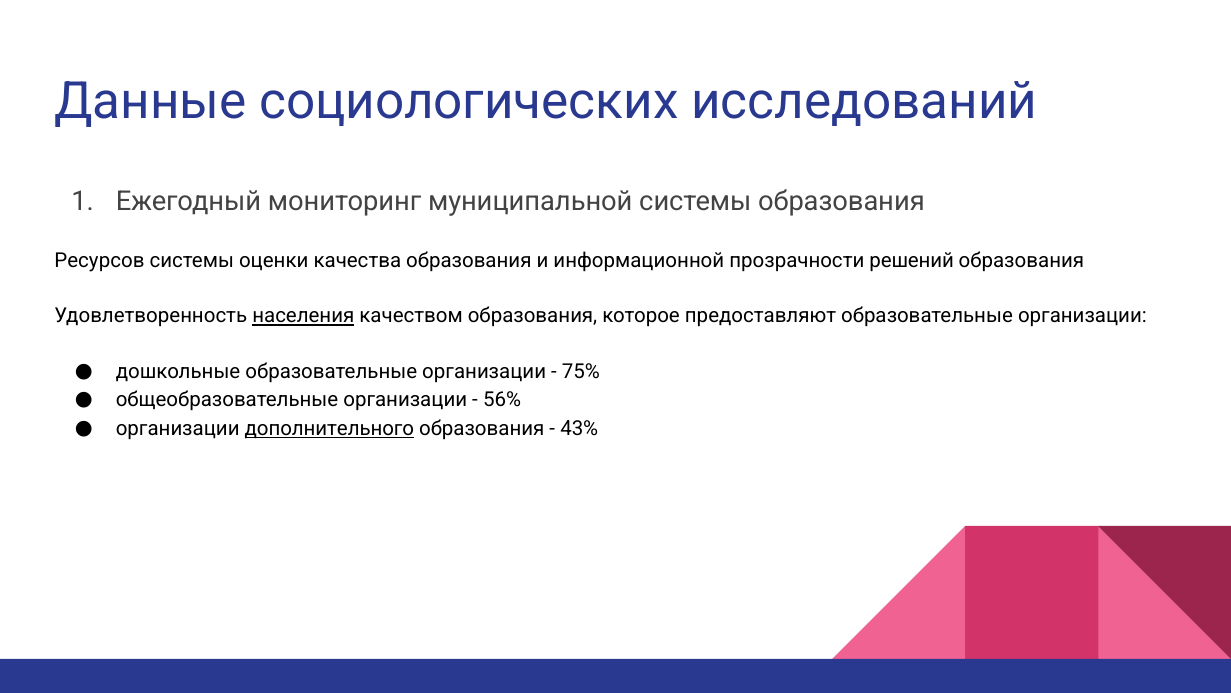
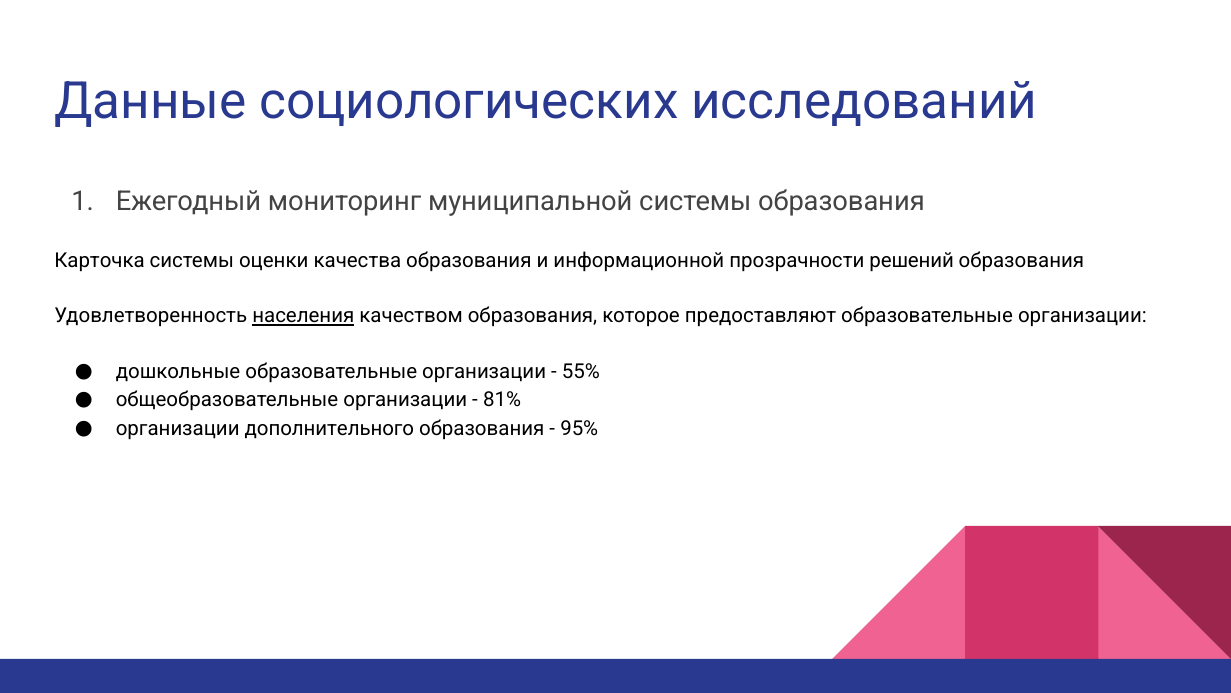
Ресурсов: Ресурсов -> Карточка
75%: 75% -> 55%
56%: 56% -> 81%
дополнительного underline: present -> none
43%: 43% -> 95%
